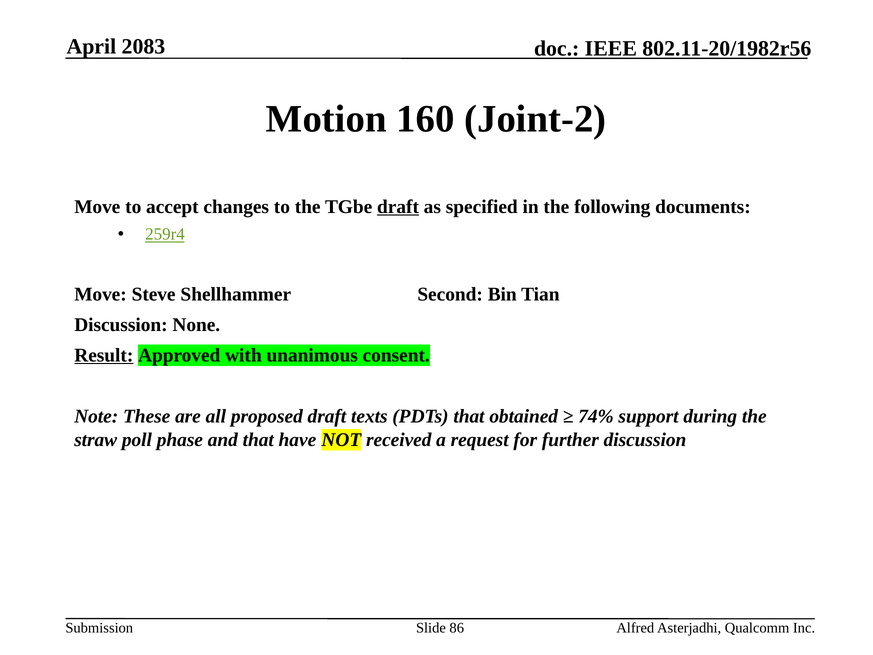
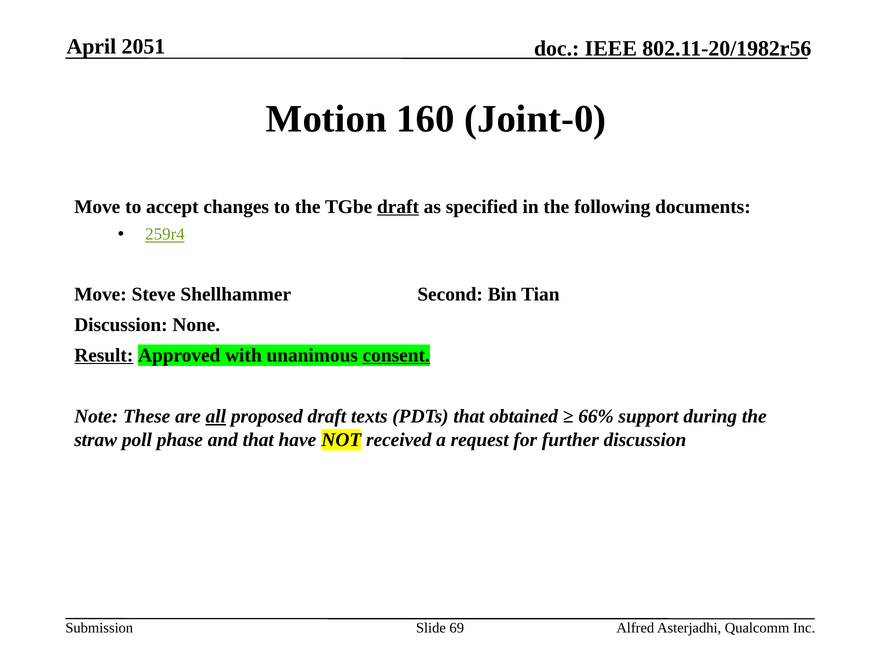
2083: 2083 -> 2051
Joint-2: Joint-2 -> Joint-0
consent underline: none -> present
all underline: none -> present
74%: 74% -> 66%
86: 86 -> 69
